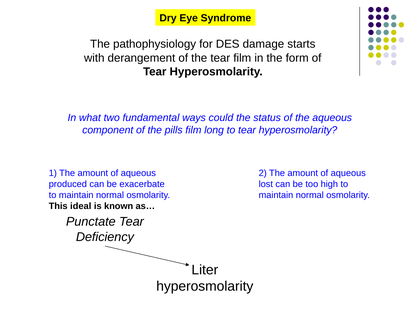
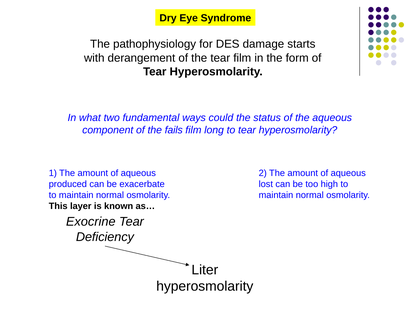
pills: pills -> fails
ideal: ideal -> layer
Punctate: Punctate -> Exocrine
